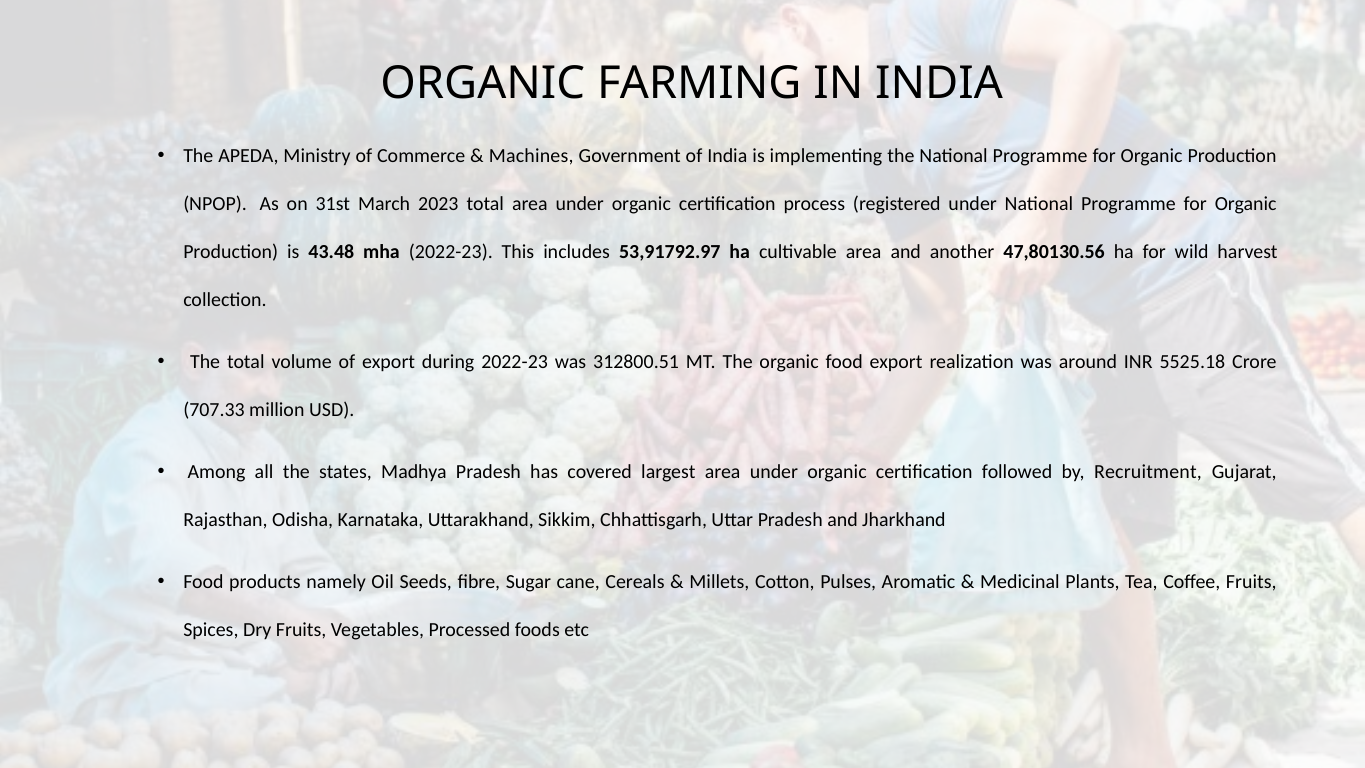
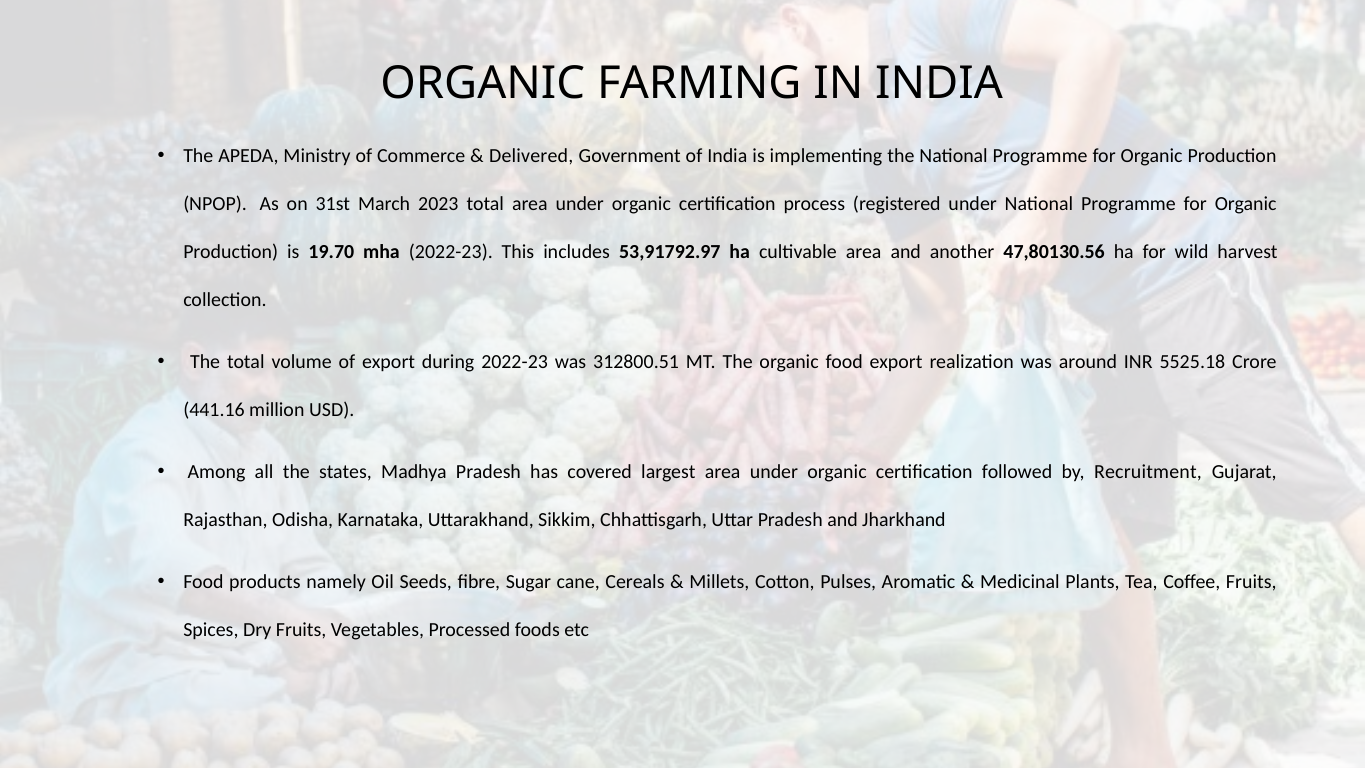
Machines: Machines -> Delivered
43.48: 43.48 -> 19.70
707.33: 707.33 -> 441.16
